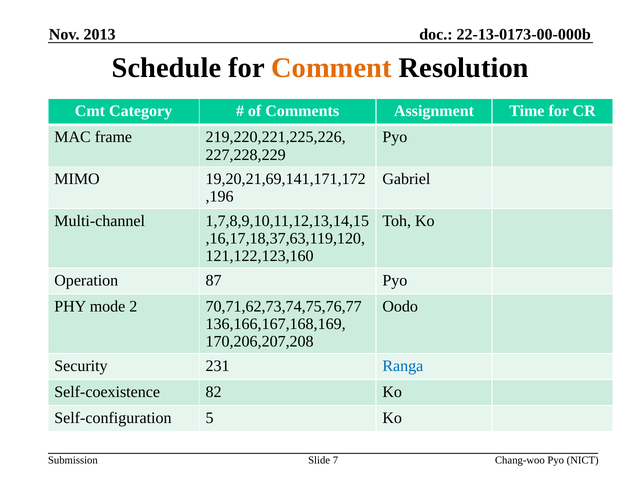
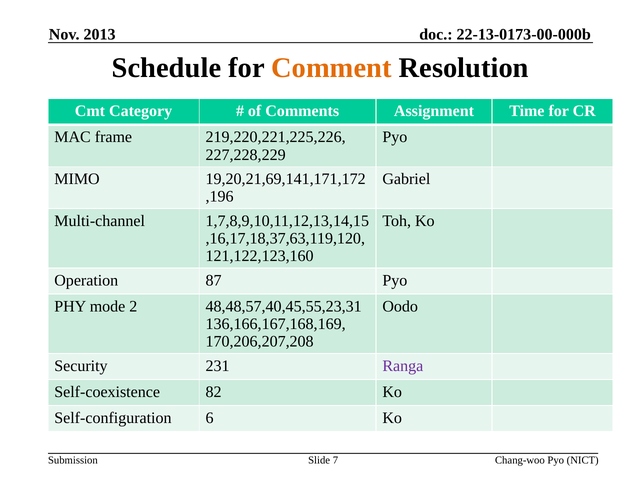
70,71,62,73,74,75,76,77: 70,71,62,73,74,75,76,77 -> 48,48,57,40,45,55,23,31
Ranga colour: blue -> purple
5: 5 -> 6
